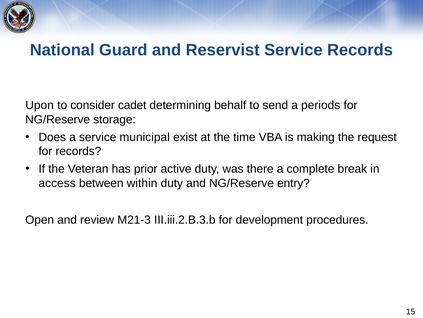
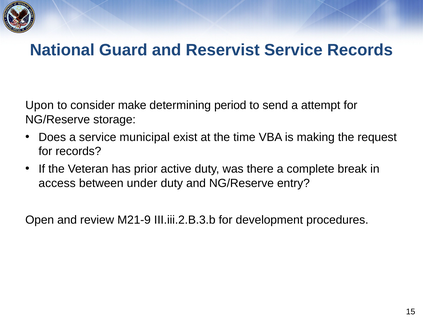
cadet: cadet -> make
behalf: behalf -> period
periods: periods -> attempt
within: within -> under
M21-3: M21-3 -> M21-9
